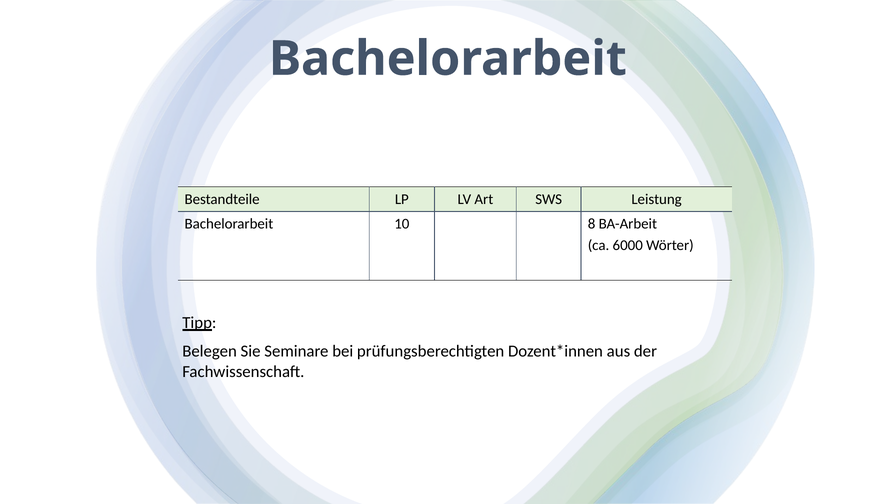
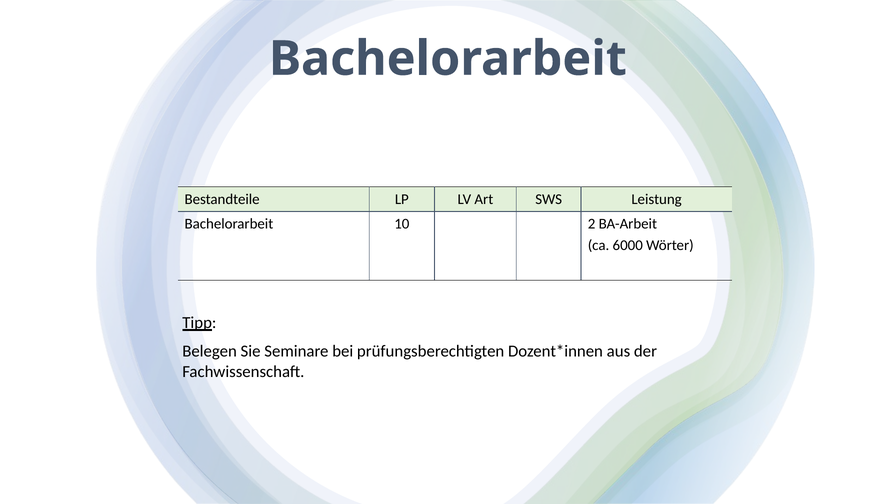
8: 8 -> 2
